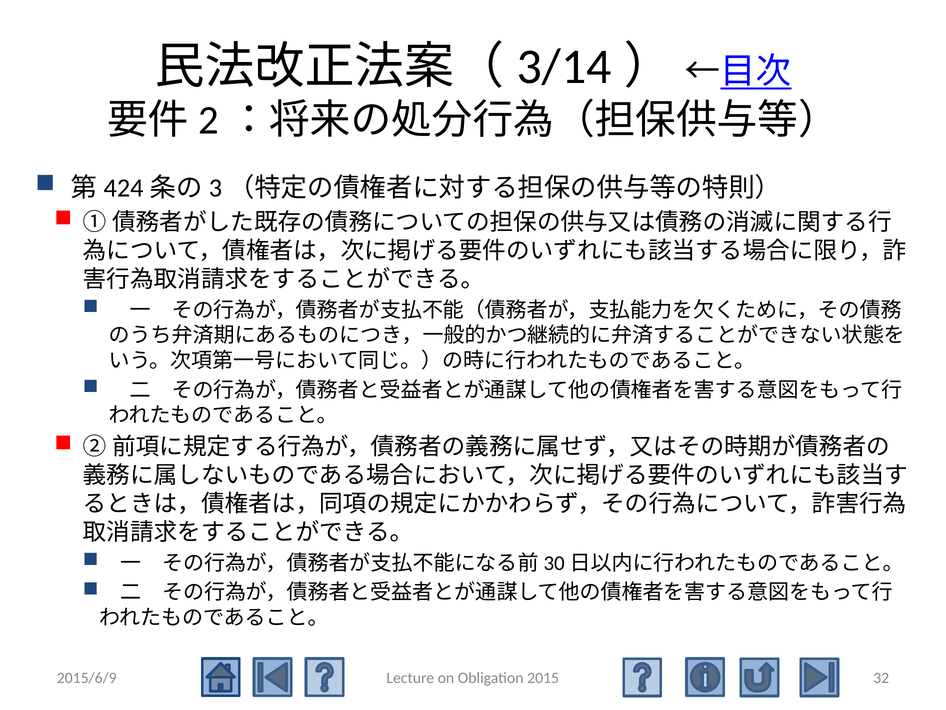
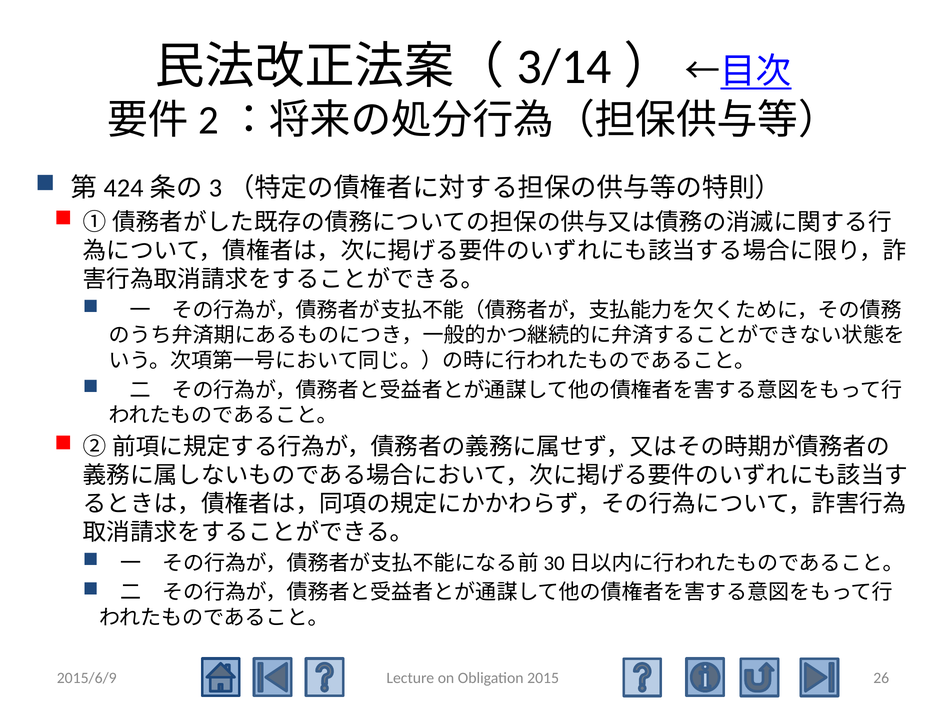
32: 32 -> 26
